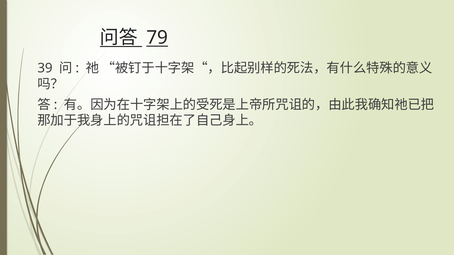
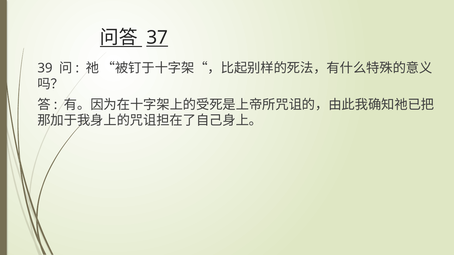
79: 79 -> 37
